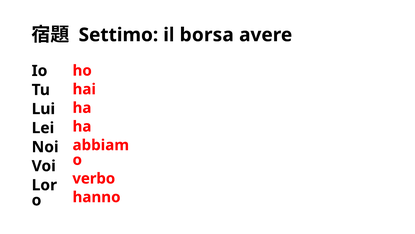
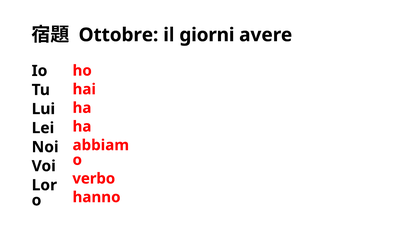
Settimo: Settimo -> Ottobre
borsa: borsa -> giorni
